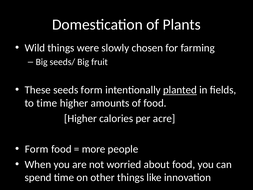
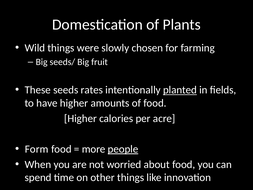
seeds form: form -> rates
to time: time -> have
people underline: none -> present
